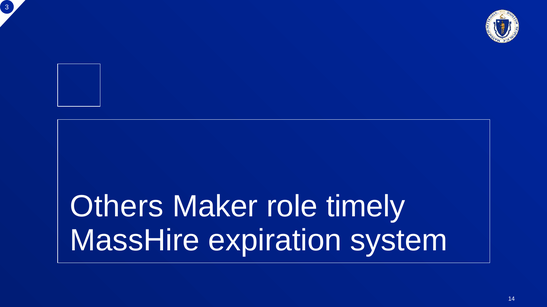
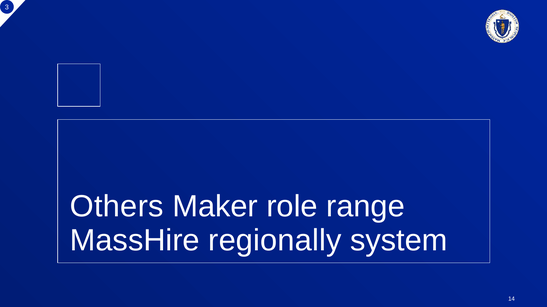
timely: timely -> range
expiration: expiration -> regionally
